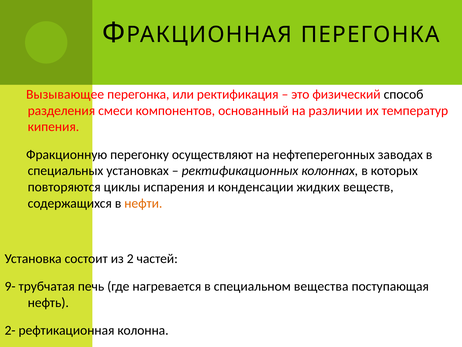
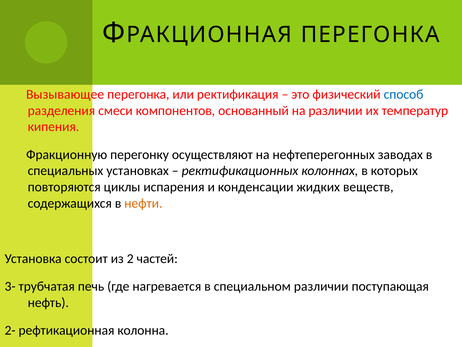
способ colour: black -> blue
9-: 9- -> 3-
специальном вещества: вещества -> различии
